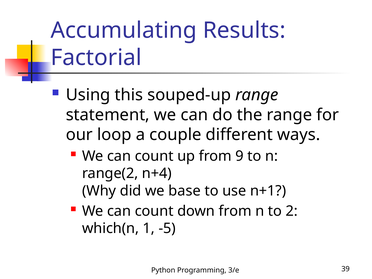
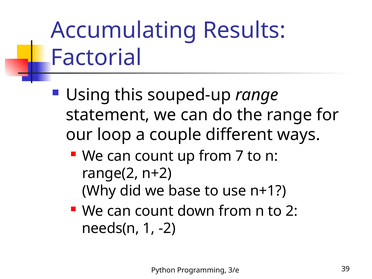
9: 9 -> 7
n+4: n+4 -> n+2
which(n: which(n -> needs(n
-5: -5 -> -2
